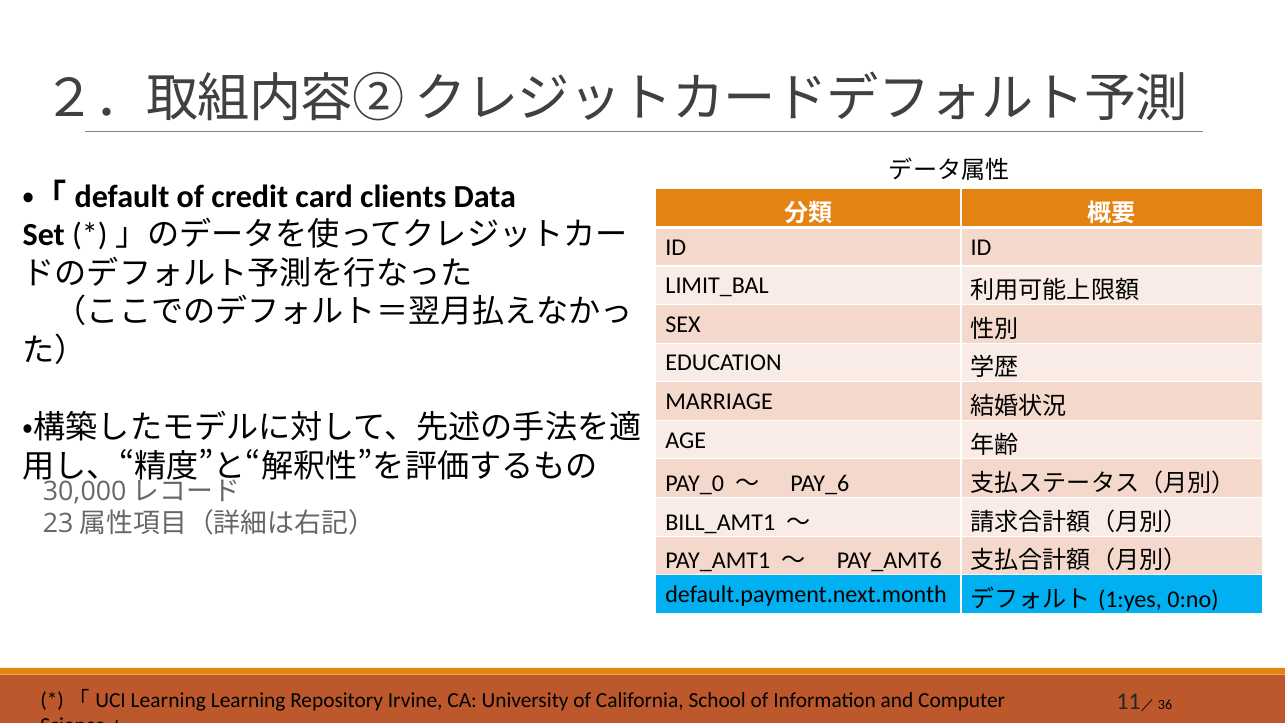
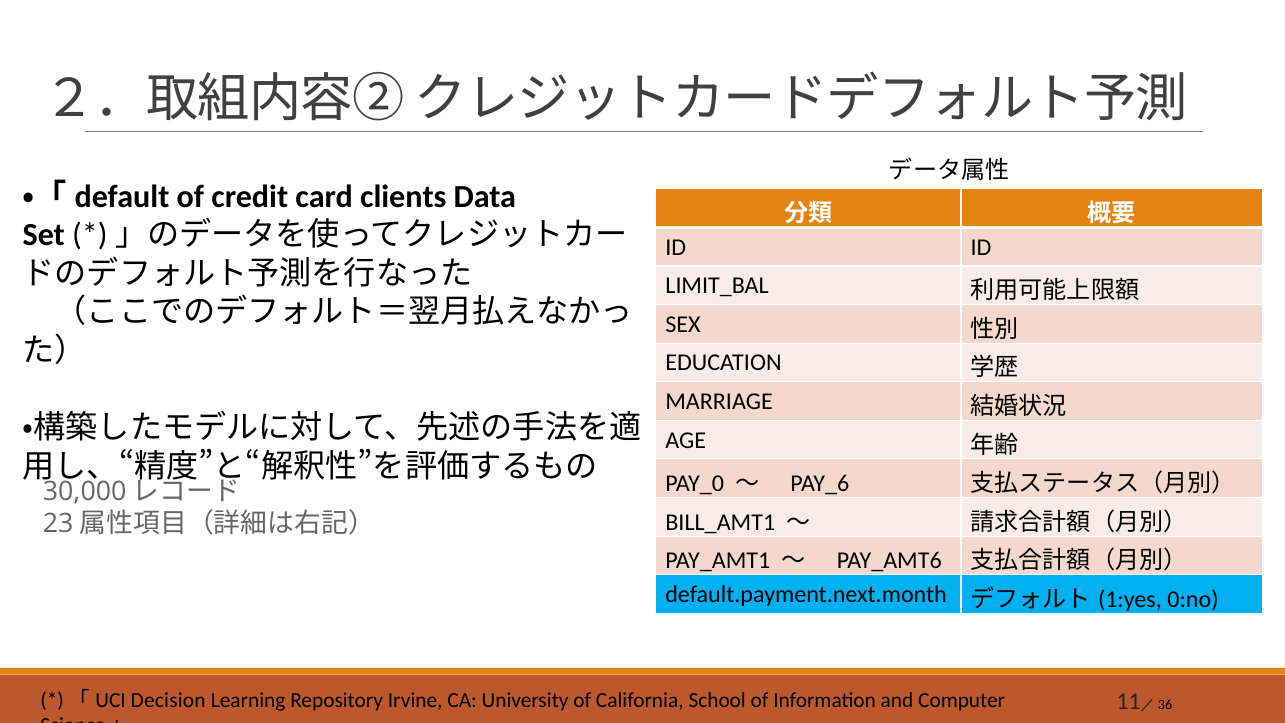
Learning at (168, 700): Learning -> Decision
